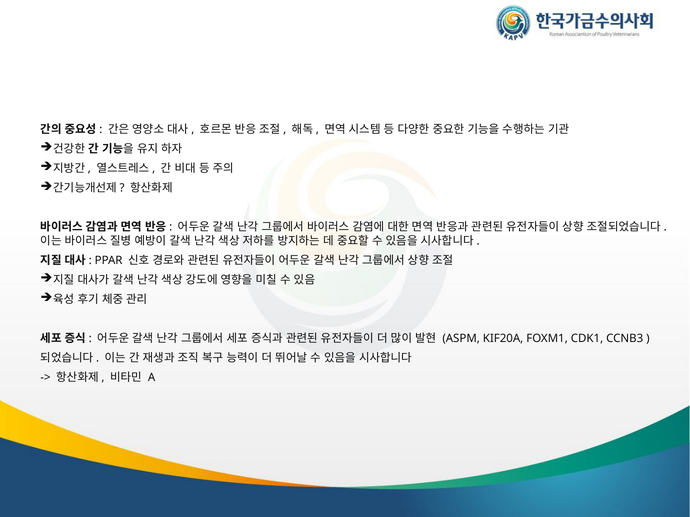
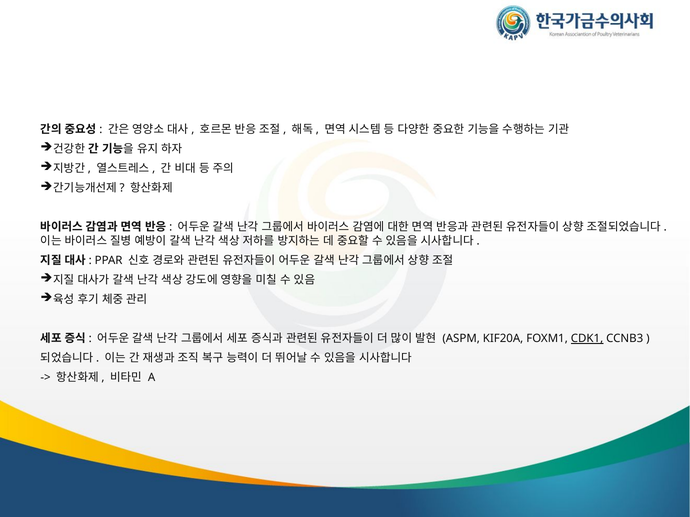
CDK1 underline: none -> present
